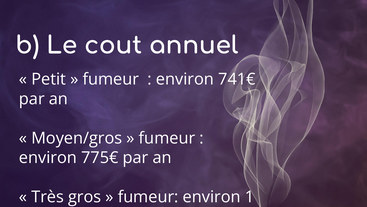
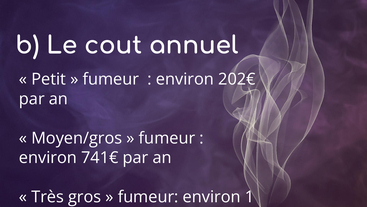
741€: 741€ -> 202€
775€: 775€ -> 741€
